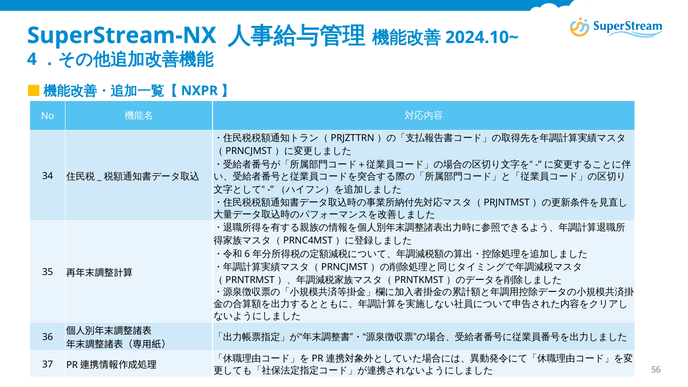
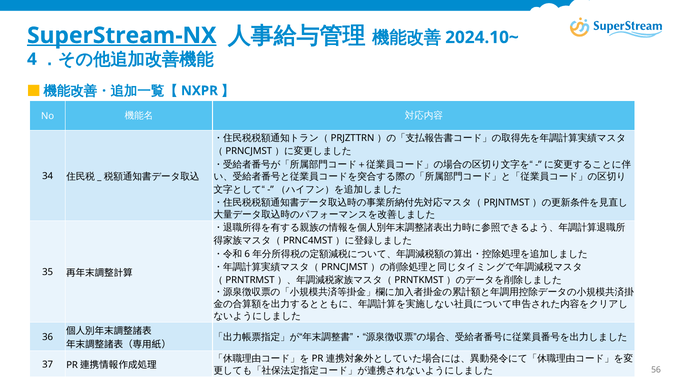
SuperStream-NX underline: none -> present
